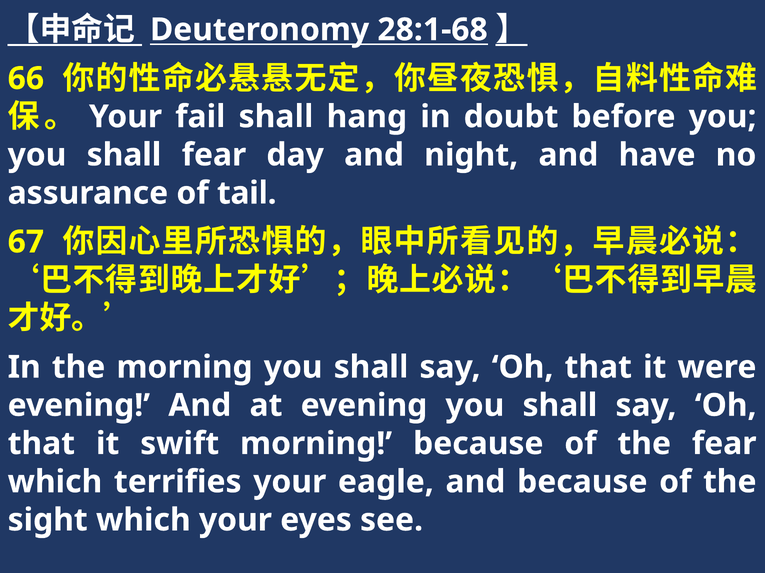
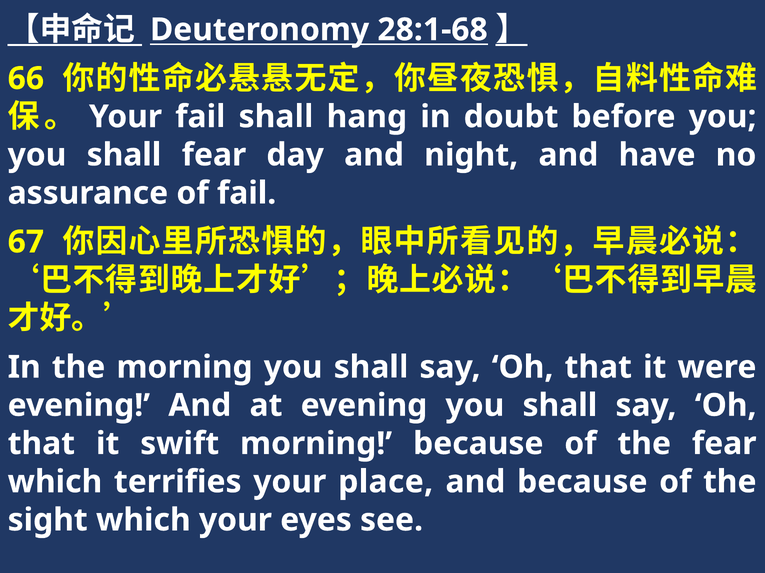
of tail: tail -> fail
eagle: eagle -> place
